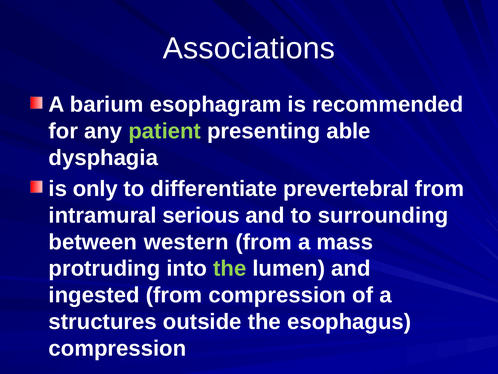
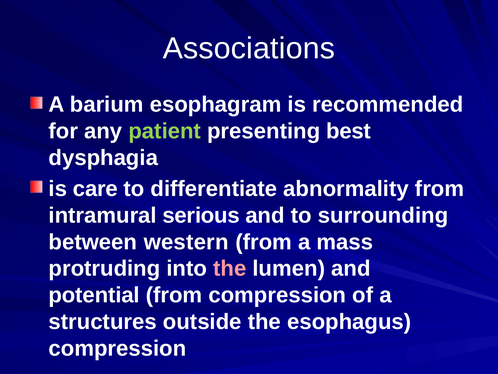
able: able -> best
only: only -> care
prevertebral: prevertebral -> abnormality
the at (230, 268) colour: light green -> pink
ingested: ingested -> potential
